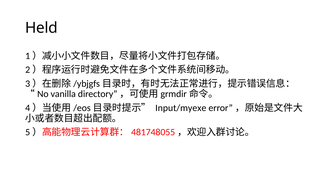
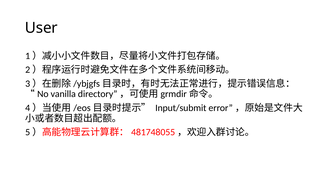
Held: Held -> User
Input/myexe: Input/myexe -> Input/submit
